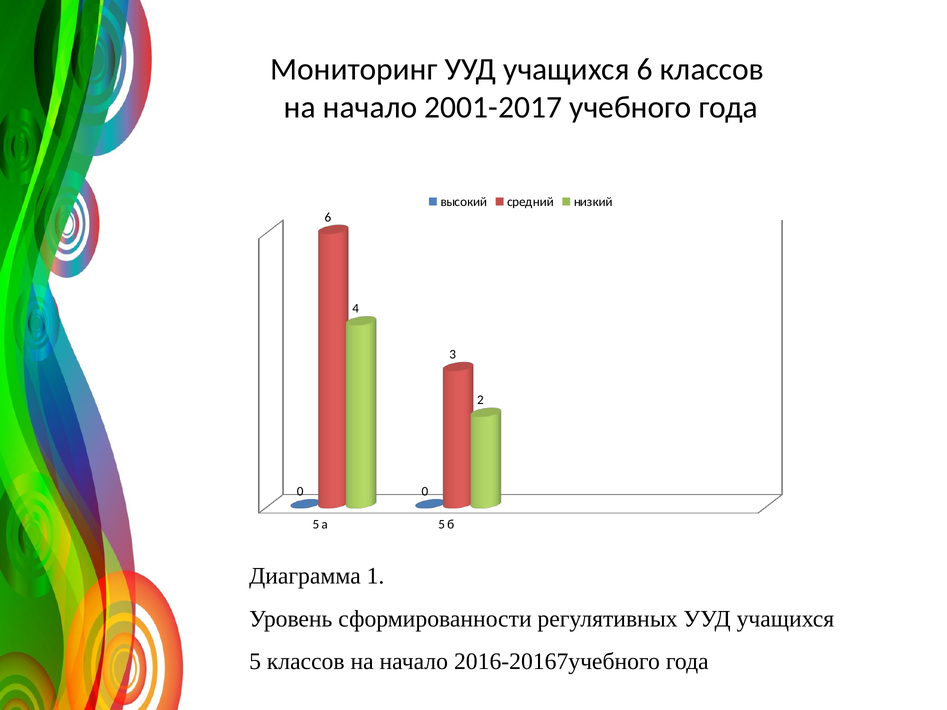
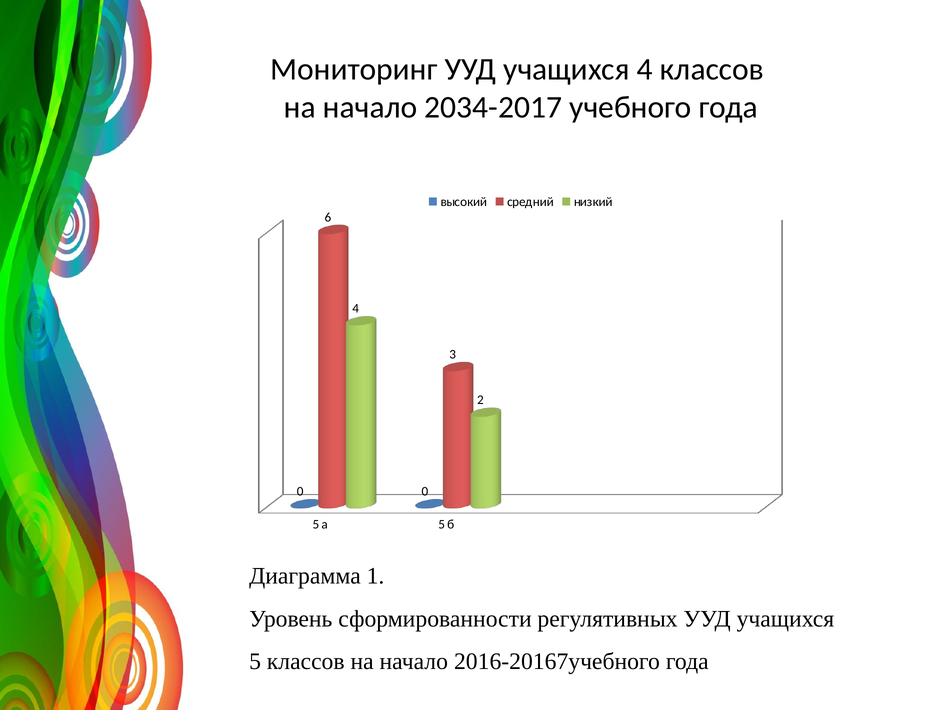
учащихся 6: 6 -> 4
2001-2017: 2001-2017 -> 2034-2017
